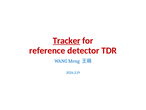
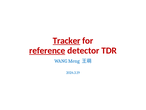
reference underline: none -> present
